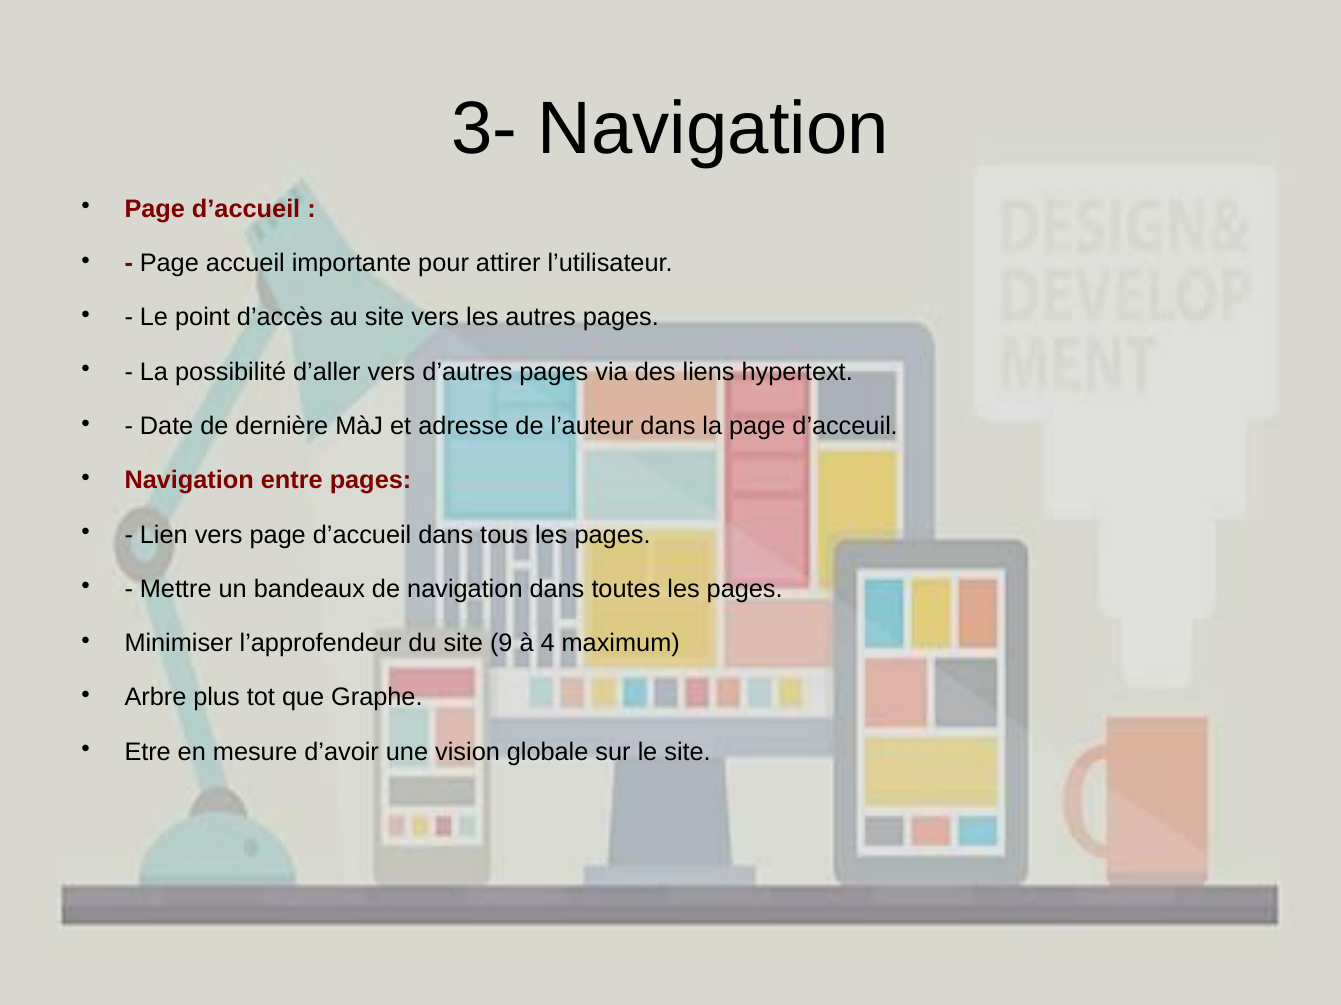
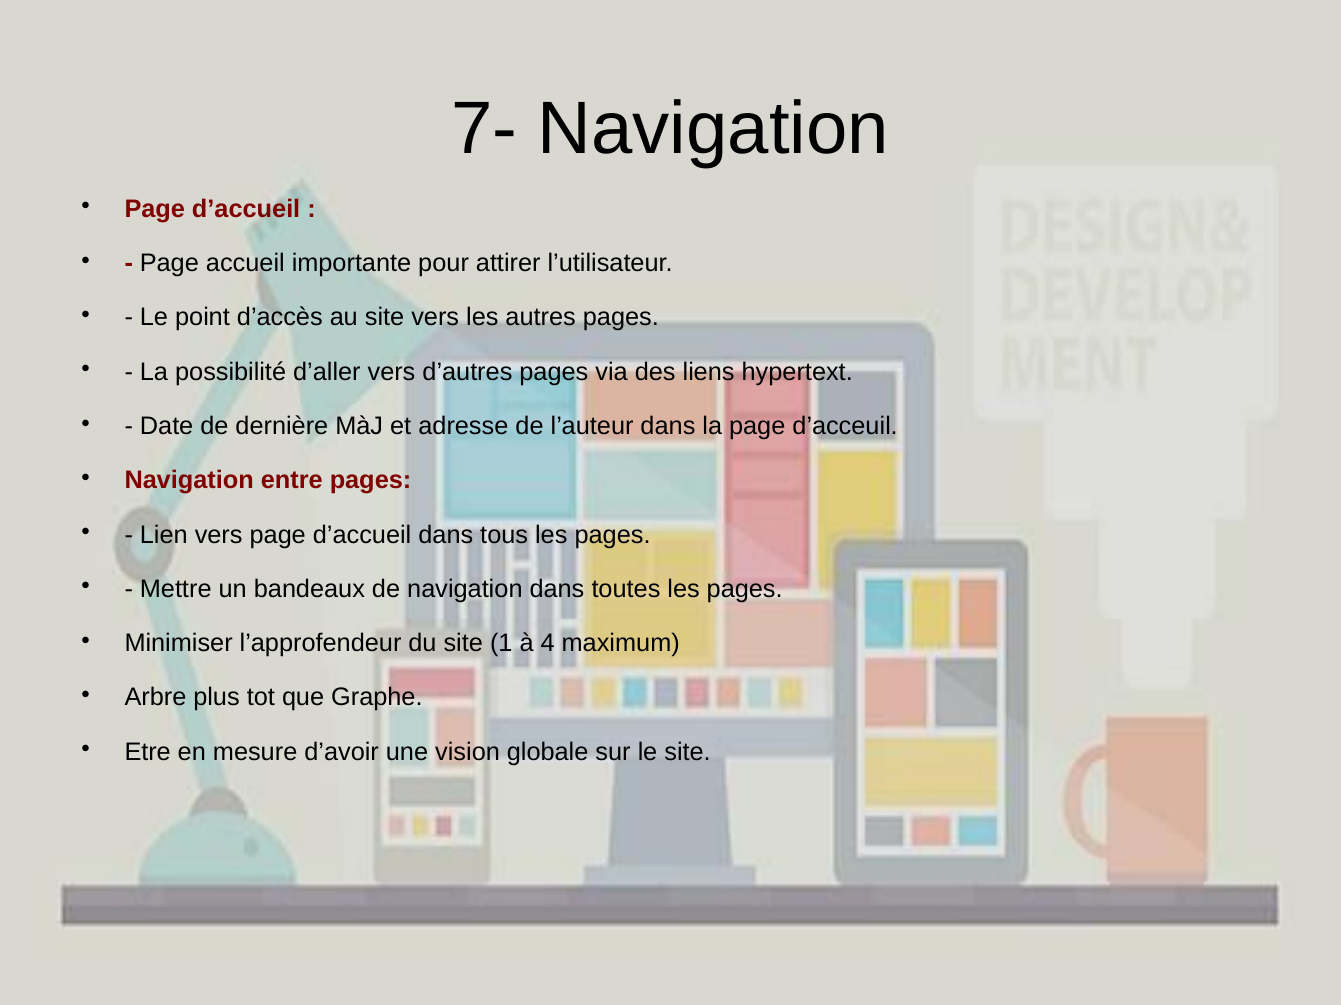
3-: 3- -> 7-
9: 9 -> 1
